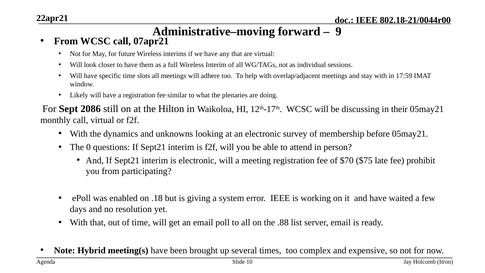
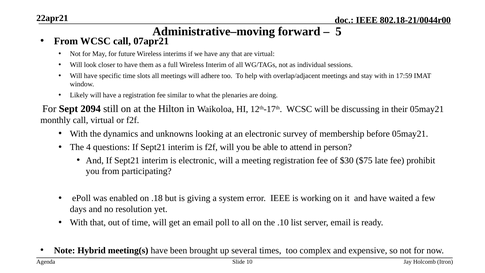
9: 9 -> 5
2086: 2086 -> 2094
0: 0 -> 4
$70: $70 -> $30
.88: .88 -> .10
